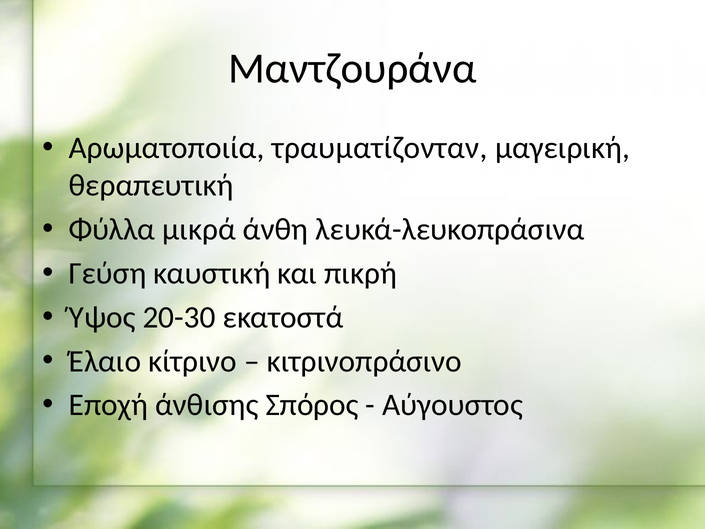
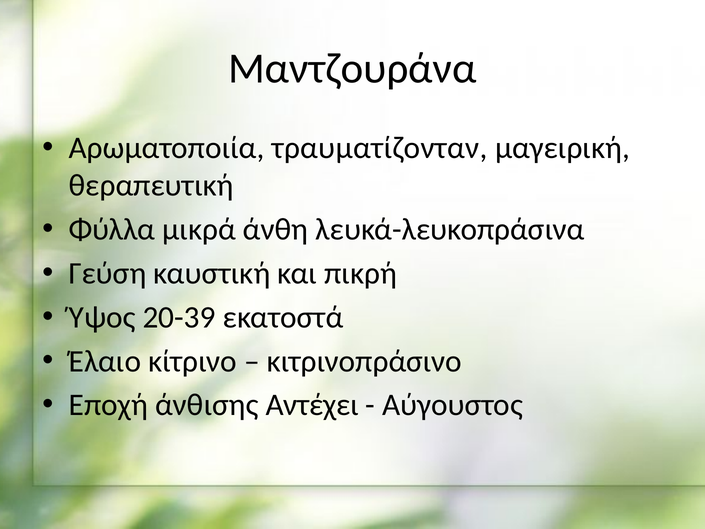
20-30: 20-30 -> 20-39
Σπόρος: Σπόρος -> Αντέχει
